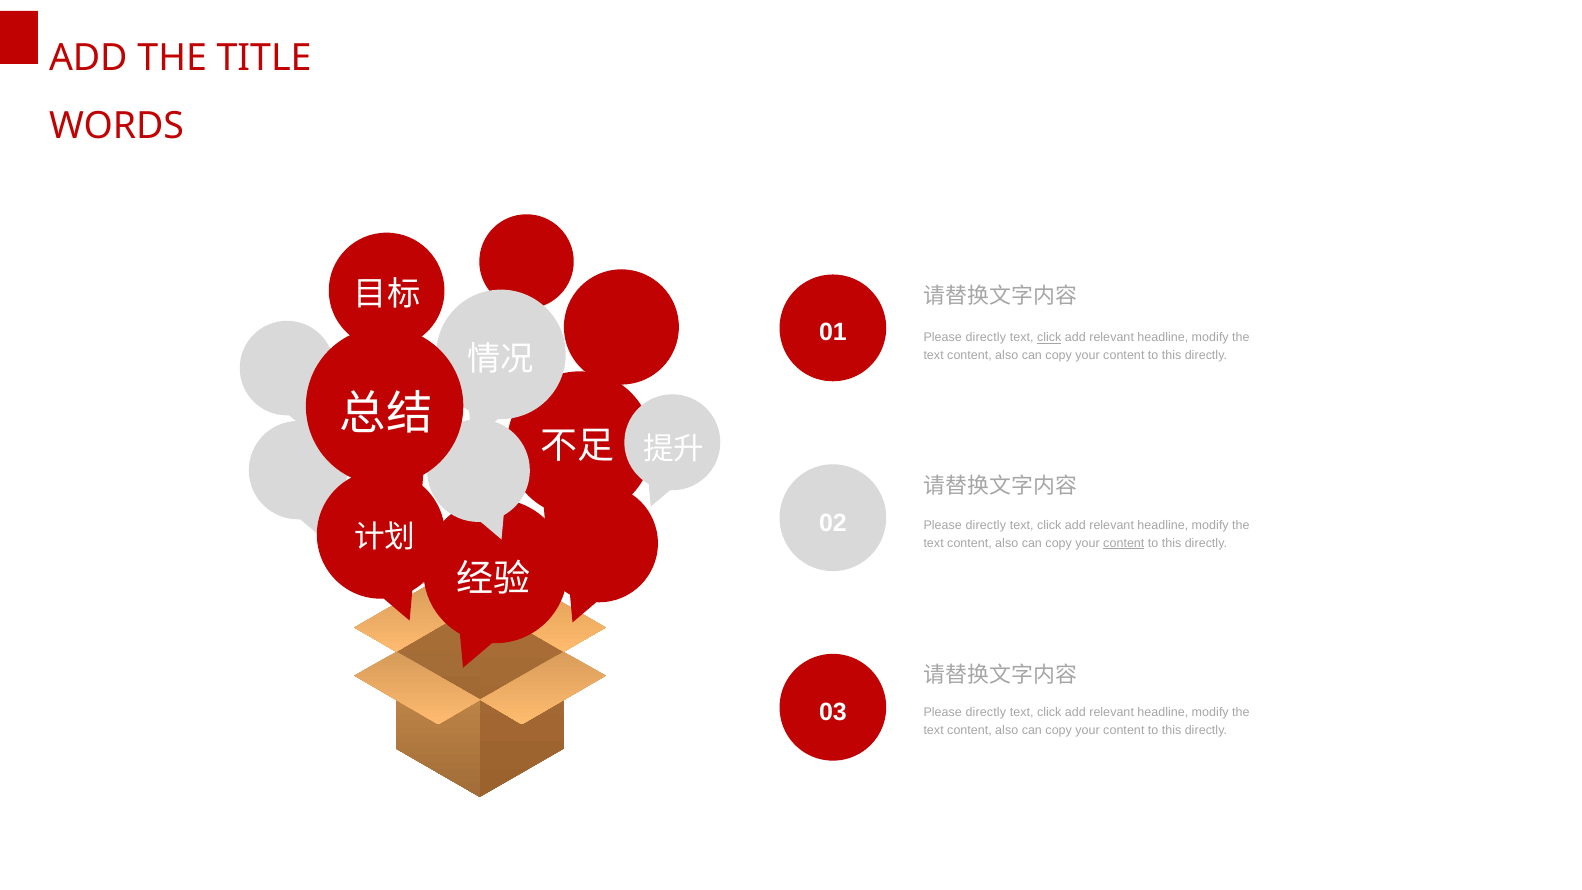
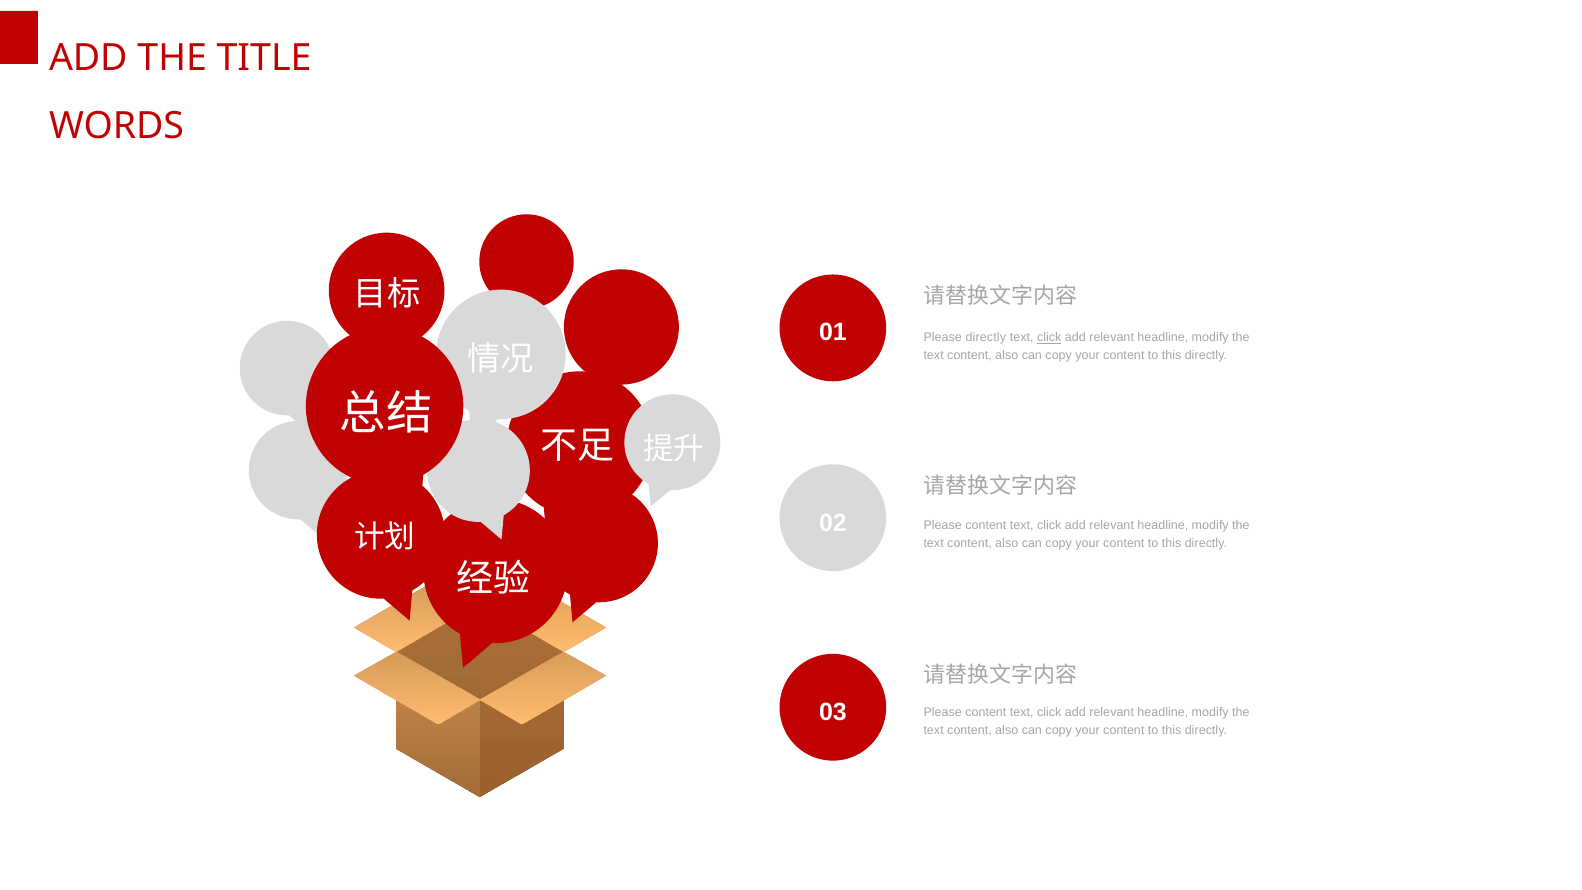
directly at (986, 525): directly -> content
content at (1124, 543) underline: present -> none
directly at (986, 713): directly -> content
